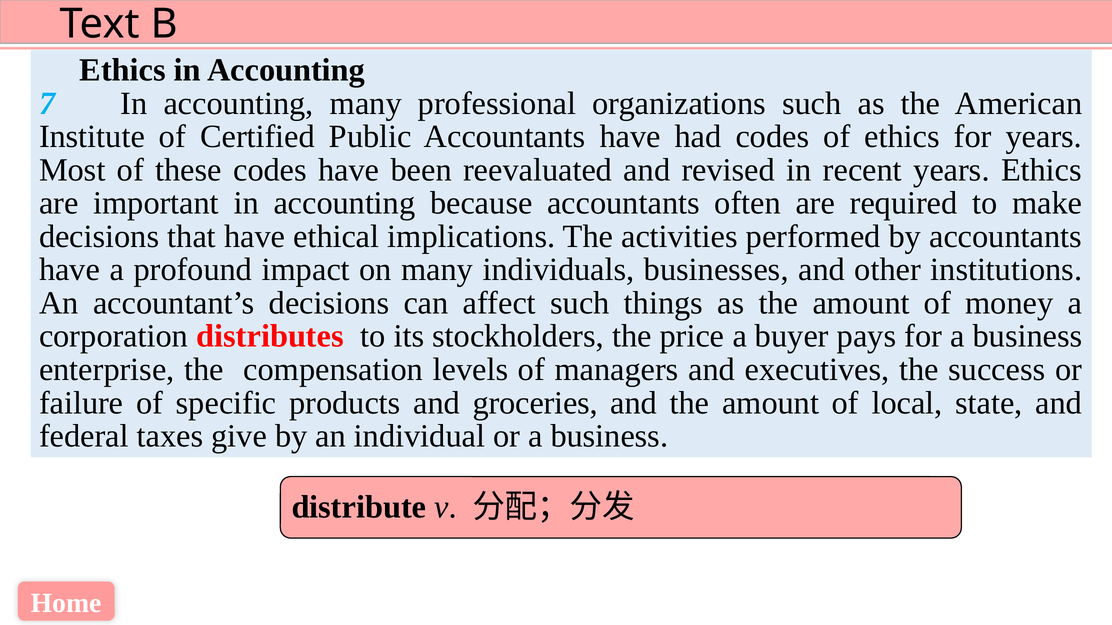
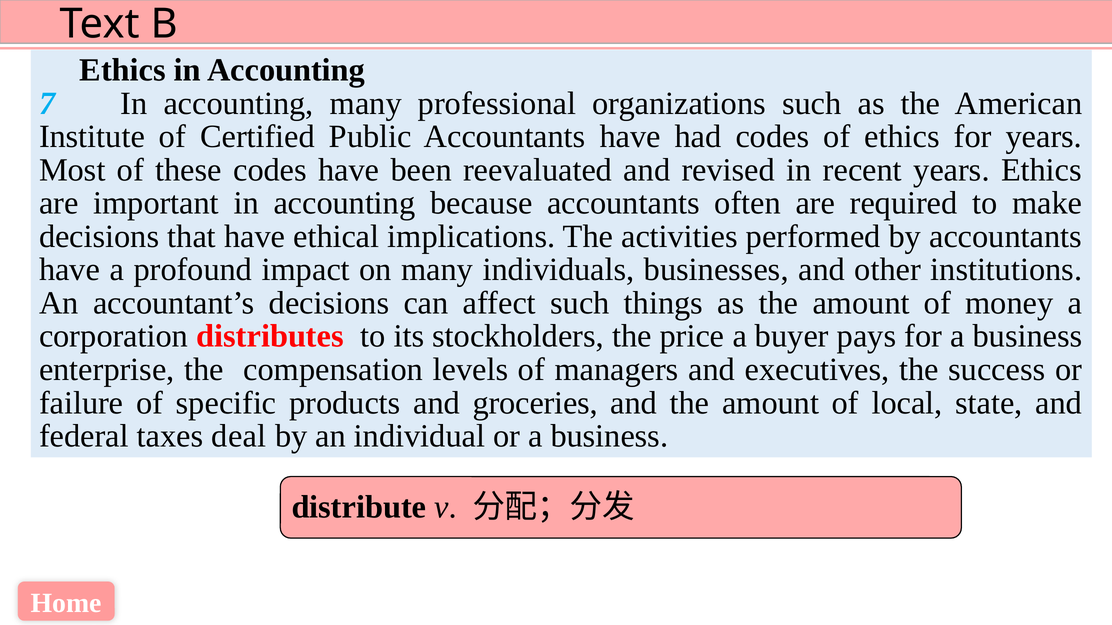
give: give -> deal
